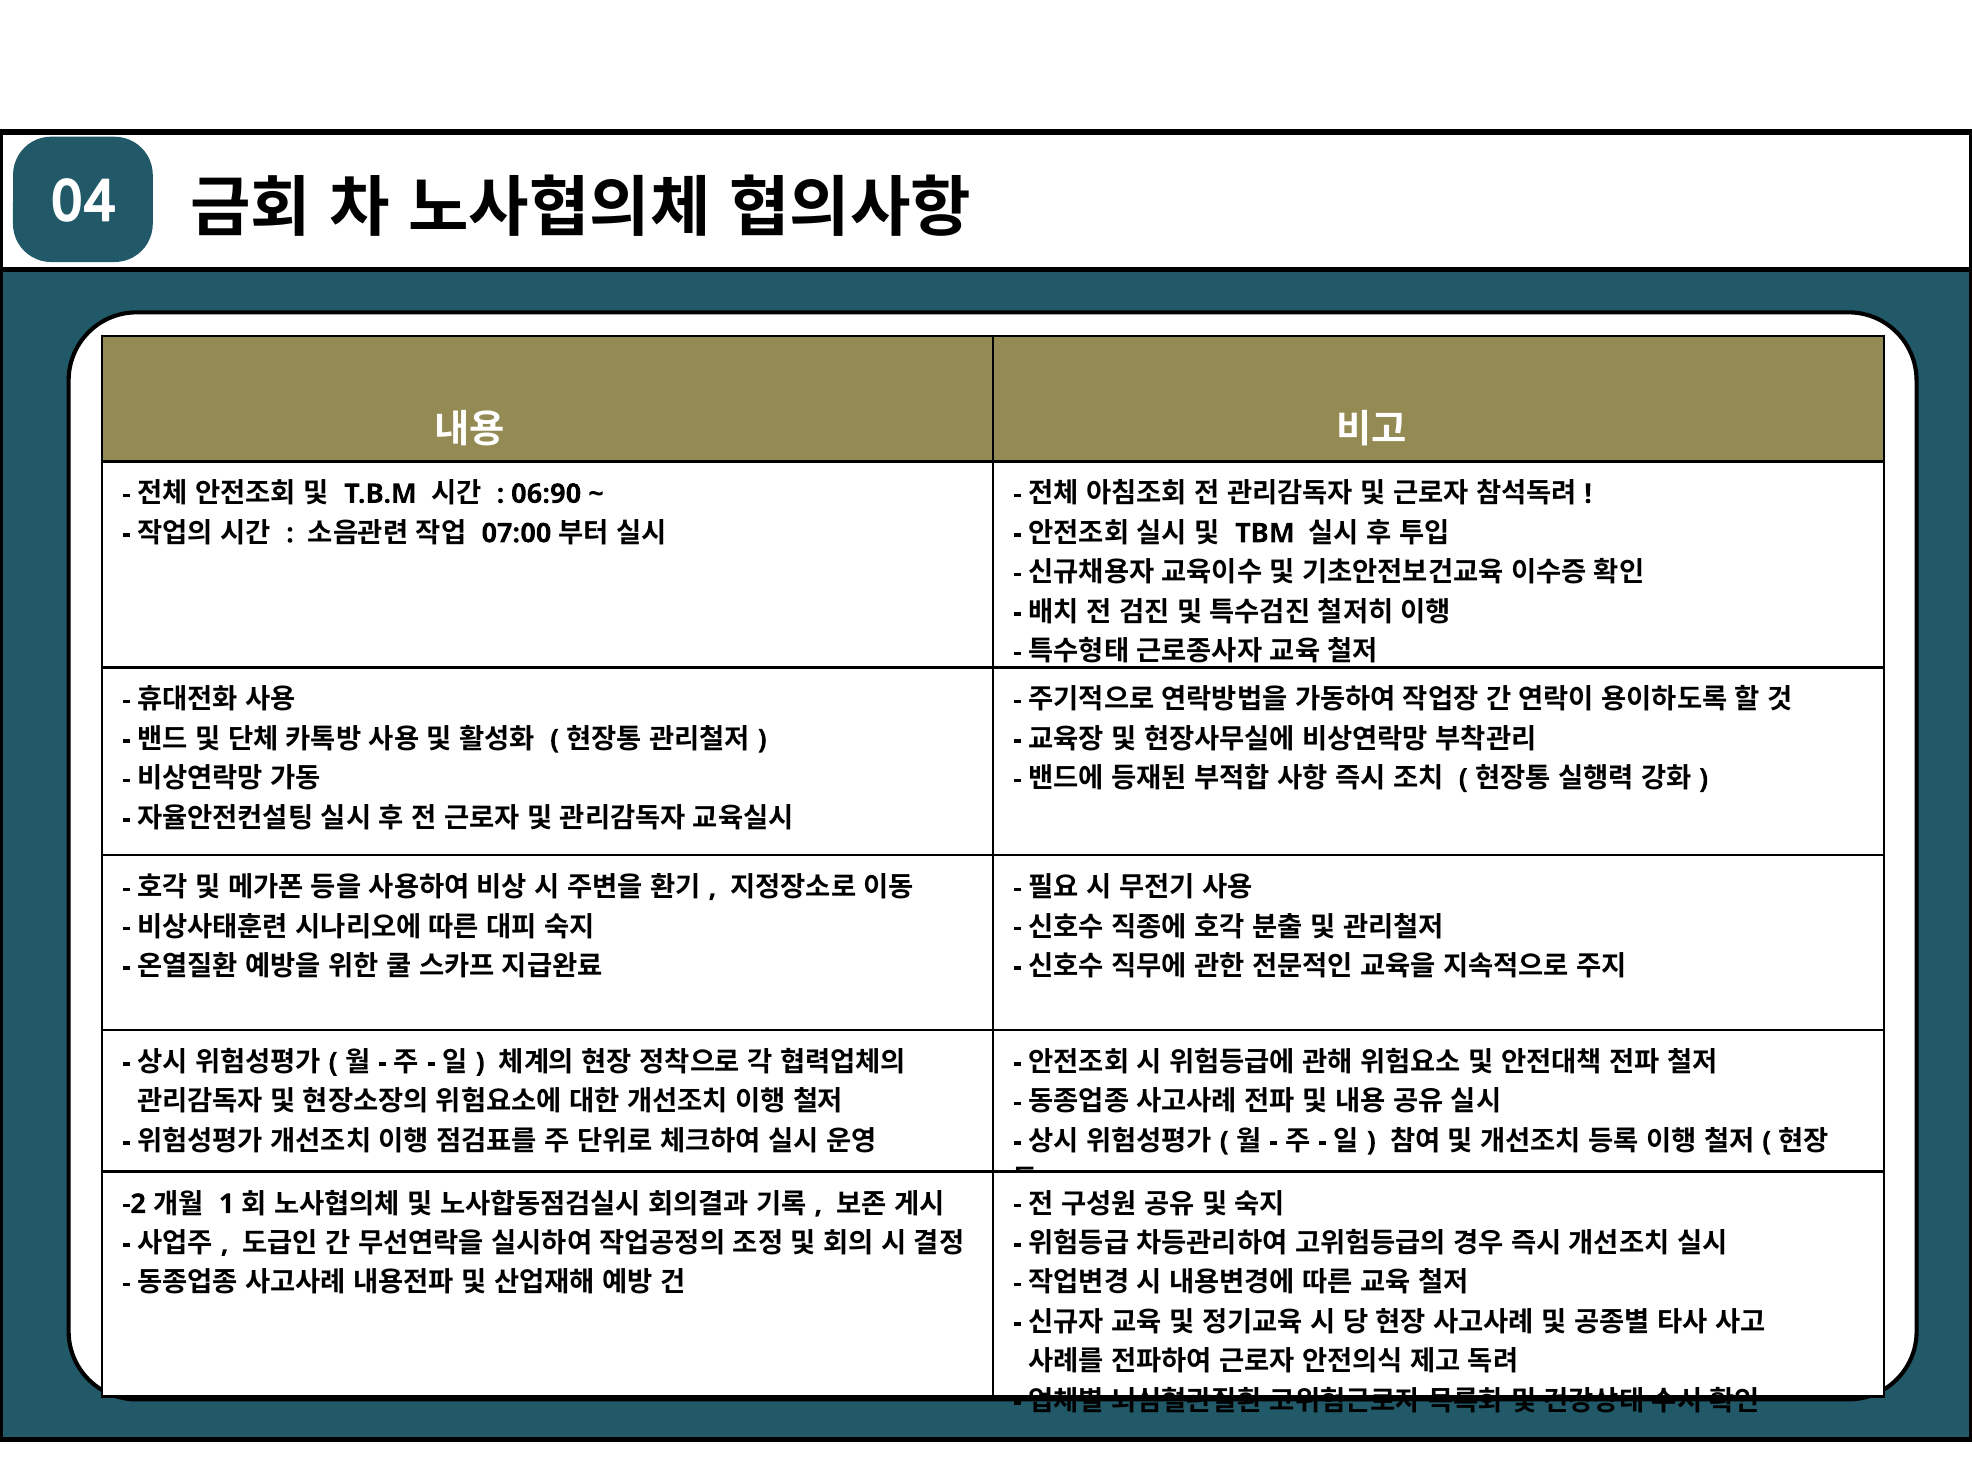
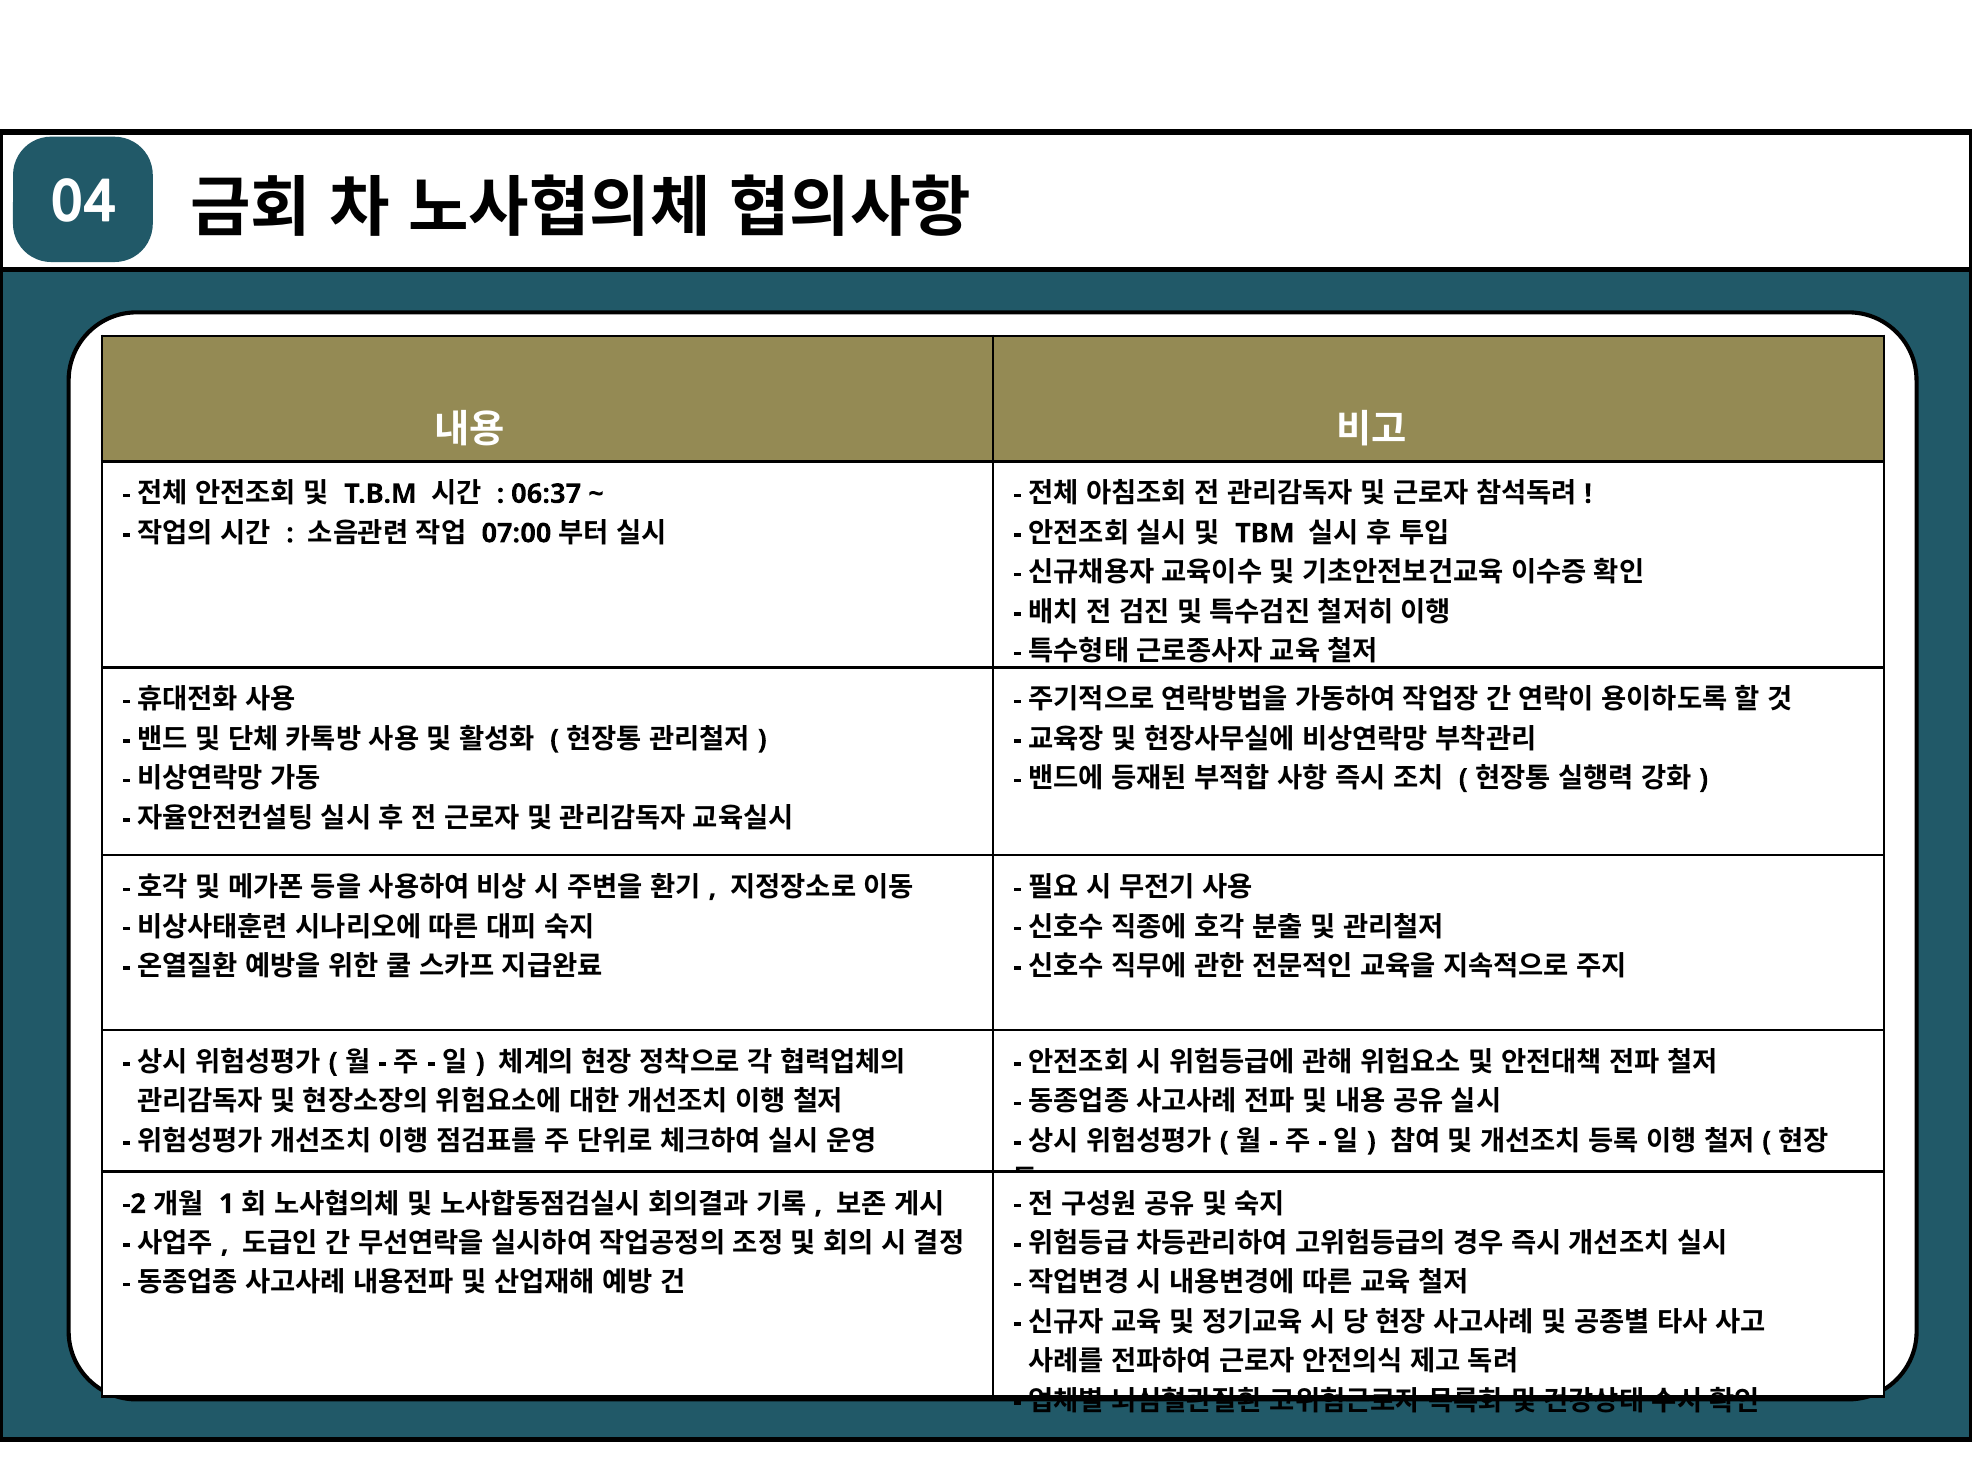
06:90: 06:90 -> 06:37
